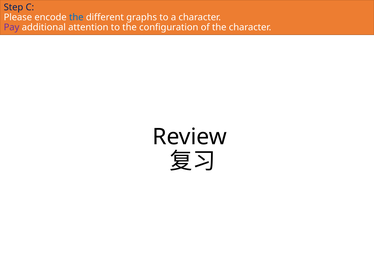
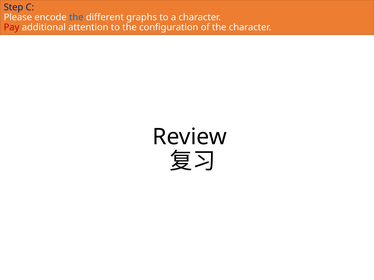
Pay colour: purple -> red
